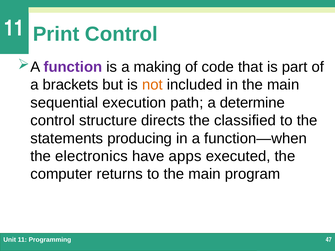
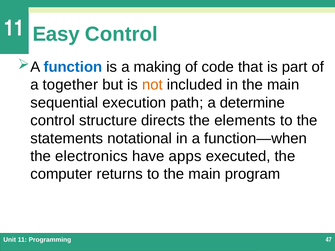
Print: Print -> Easy
function colour: purple -> blue
brackets: brackets -> together
classified: classified -> elements
producing: producing -> notational
